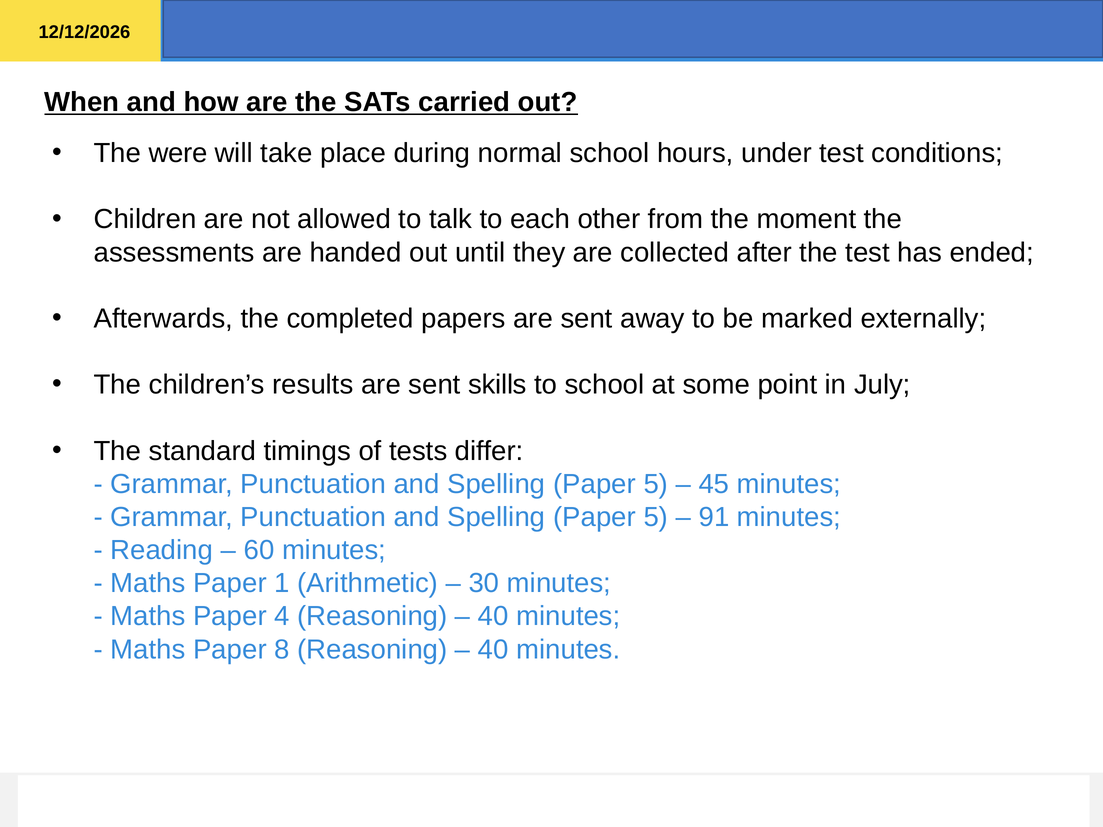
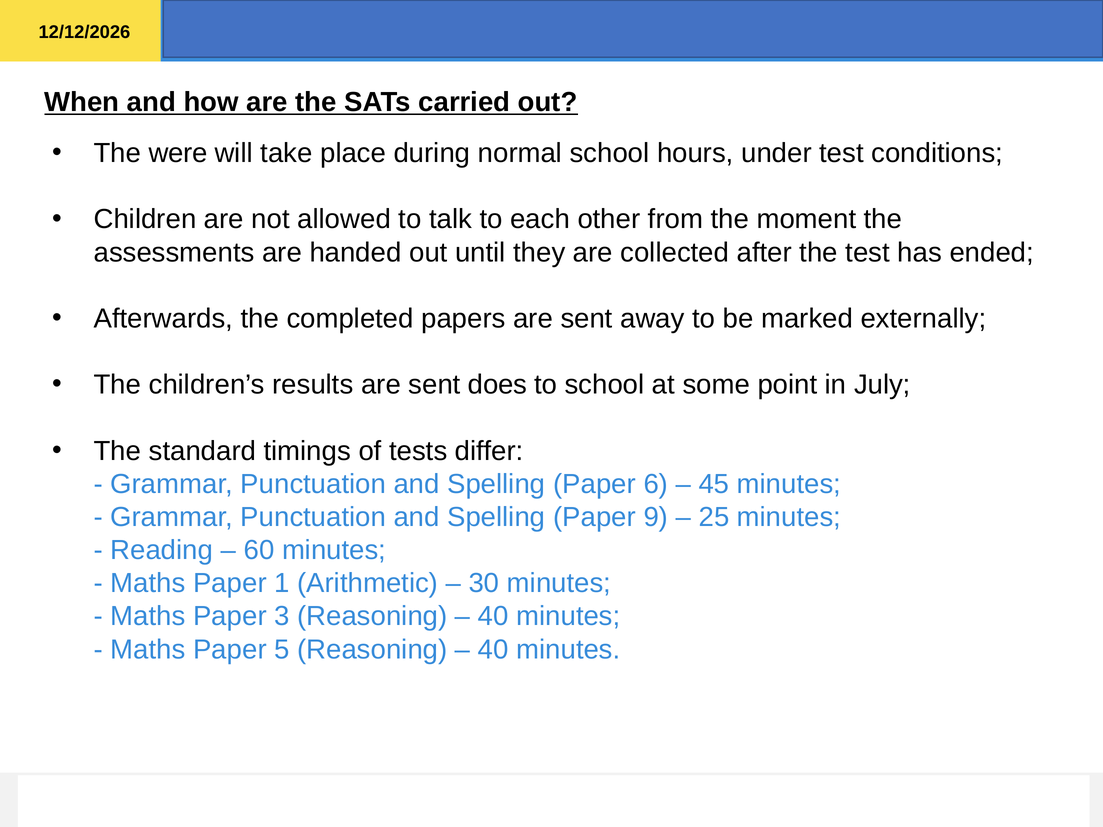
skills: skills -> does
5 at (656, 484): 5 -> 6
5 at (656, 517): 5 -> 9
91: 91 -> 25
4: 4 -> 3
8: 8 -> 5
